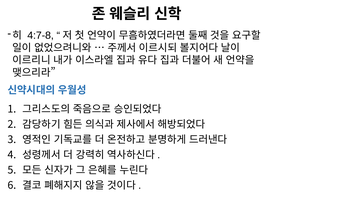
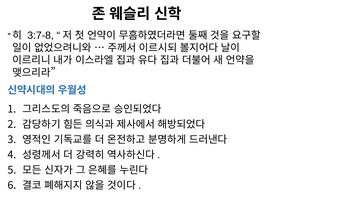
4:7-8: 4:7-8 -> 3:7-8
